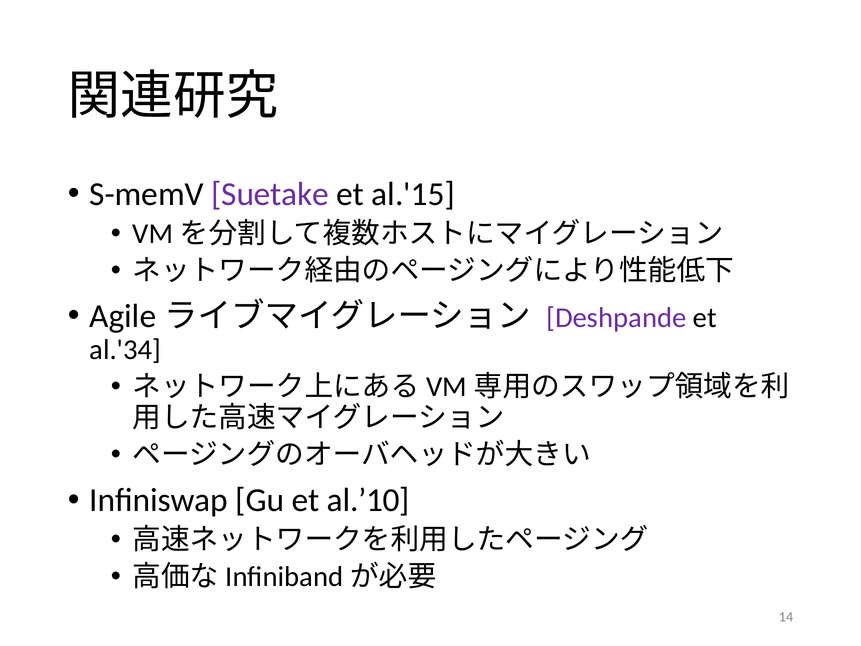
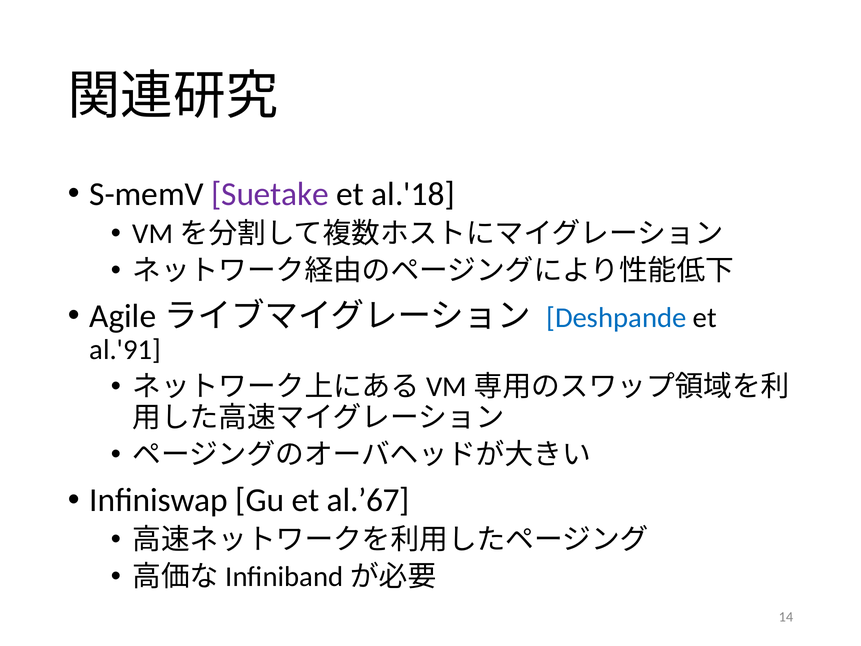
al.'15: al.'15 -> al.'18
Deshpande colour: purple -> blue
al.'34: al.'34 -> al.'91
al.’10: al.’10 -> al.’67
